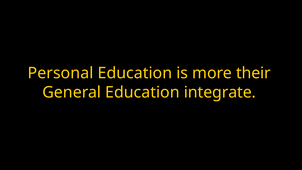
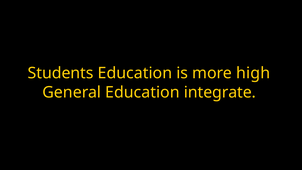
Personal: Personal -> Students
their: their -> high
